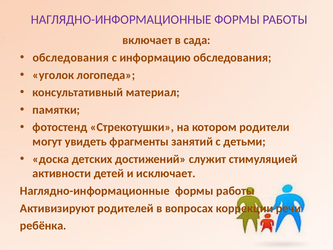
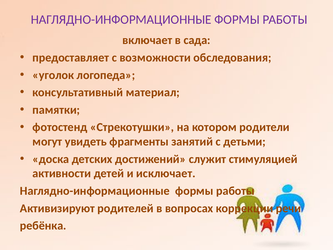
обследования at (71, 58): обследования -> предоставляет
информацию: информацию -> возможности
